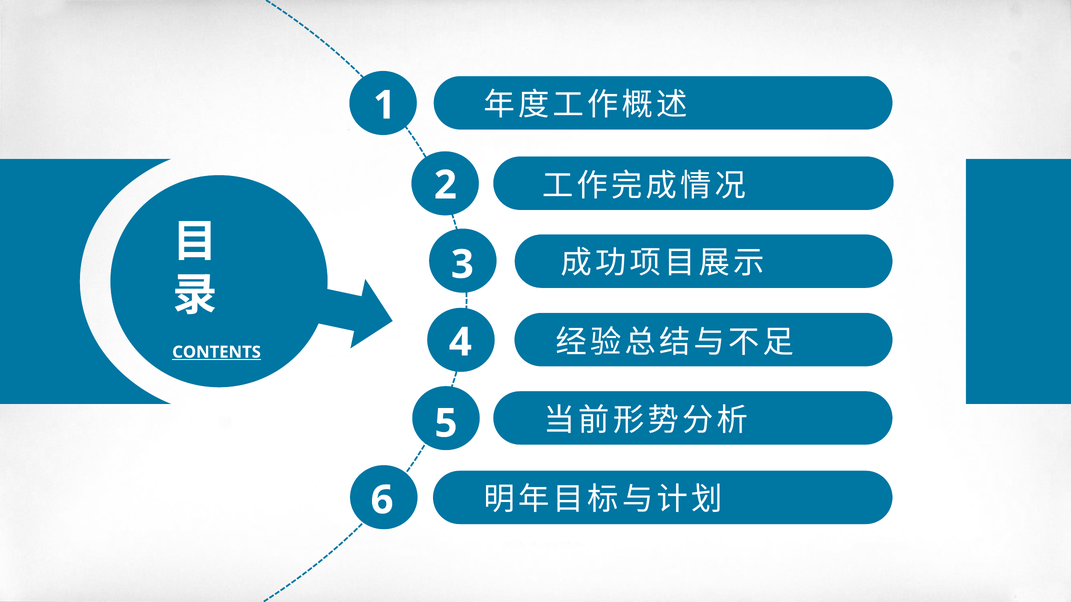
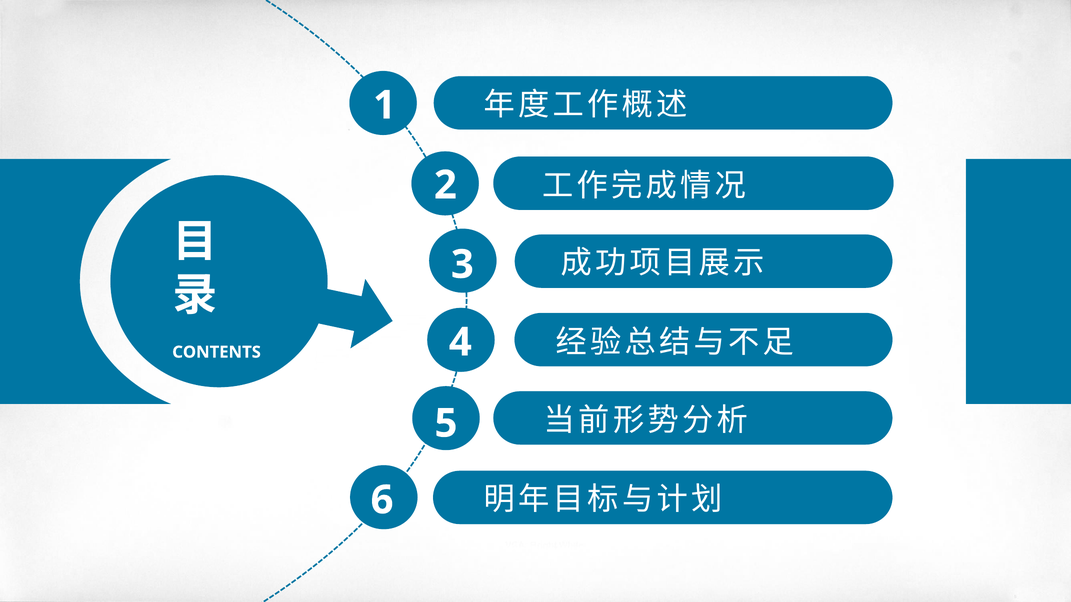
CONTENTS underline: present -> none
